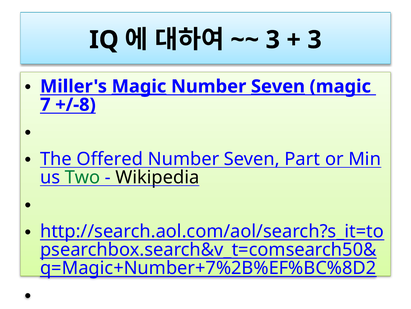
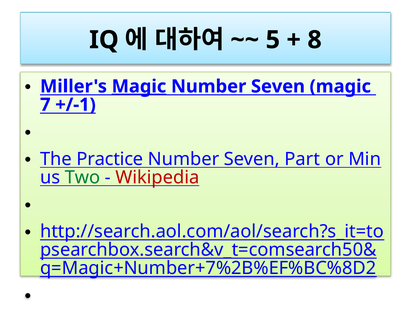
3 at (273, 40): 3 -> 5
3 at (315, 40): 3 -> 8
Seven at (278, 86) underline: present -> none
+/-8: +/-8 -> +/-1
Offered: Offered -> Practice
Wikipedia colour: black -> red
